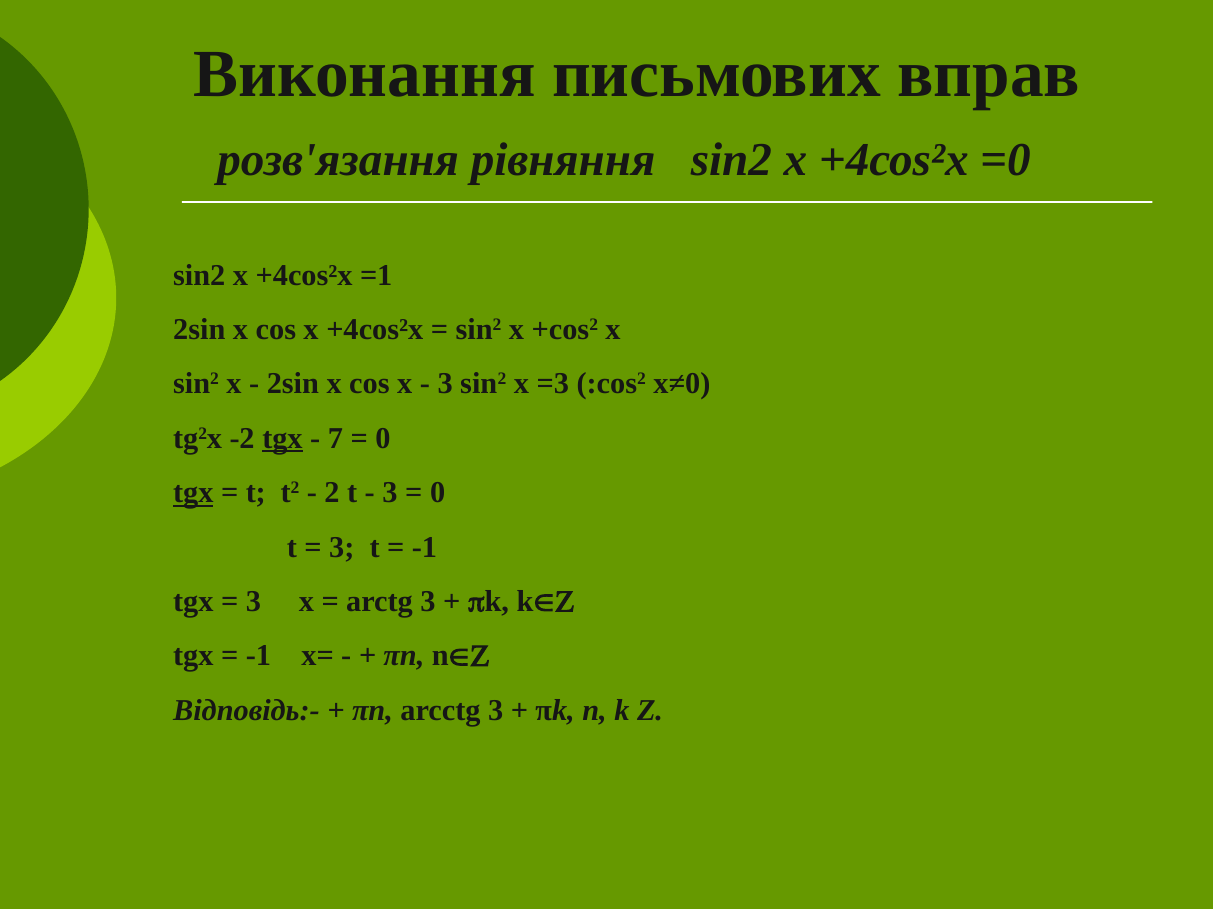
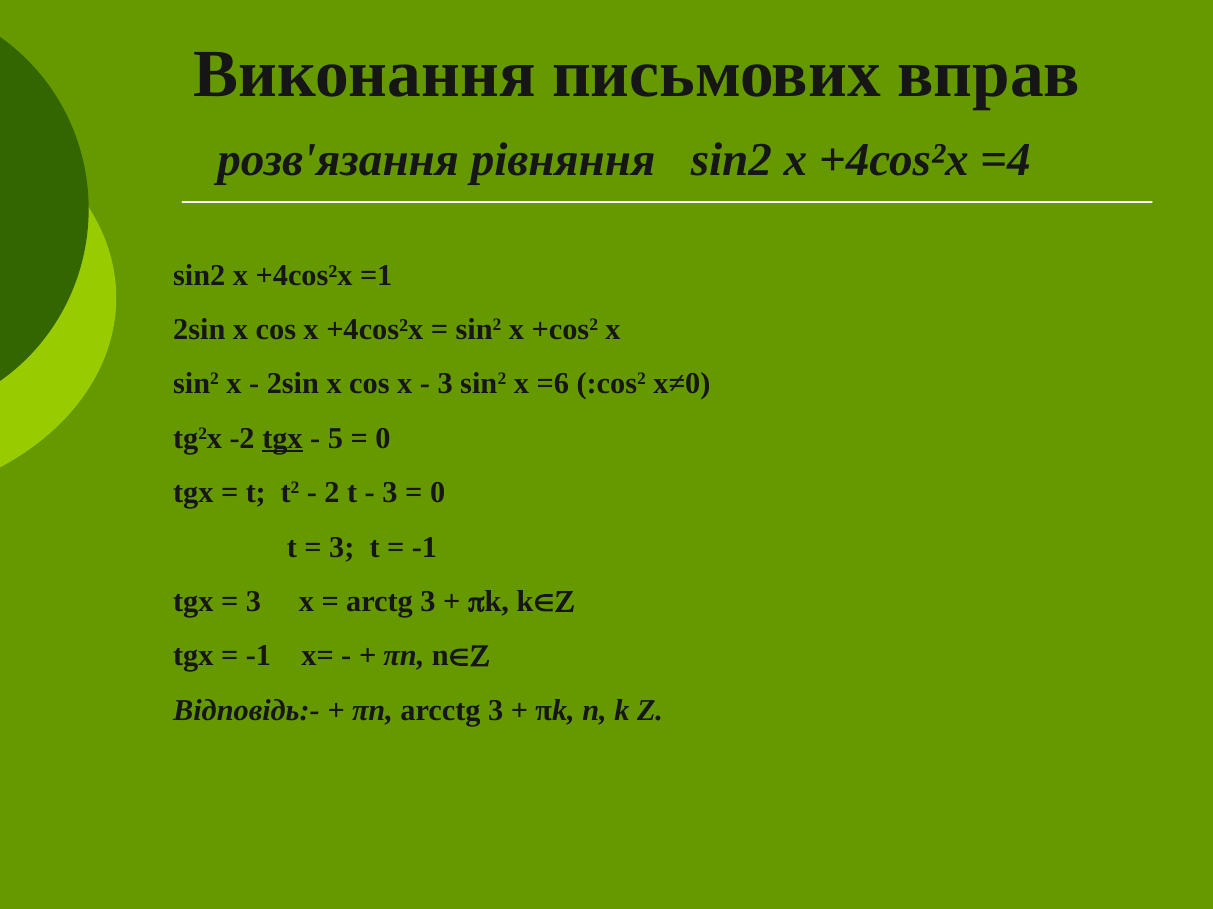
=0: =0 -> =4
=3: =3 -> =6
7: 7 -> 5
tgx at (193, 493) underline: present -> none
